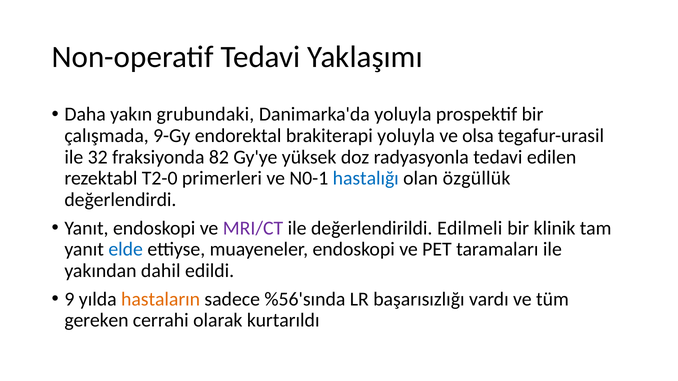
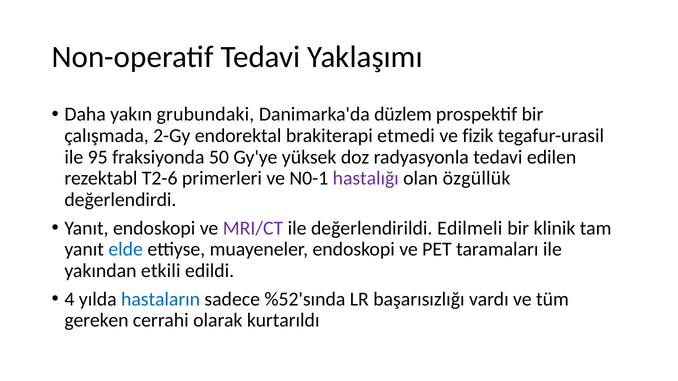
Danimarka'da yoluyla: yoluyla -> düzlem
9-Gy: 9-Gy -> 2-Gy
brakiterapi yoluyla: yoluyla -> etmedi
olsa: olsa -> fizik
32: 32 -> 95
82: 82 -> 50
T2-0: T2-0 -> T2-6
hastalığı colour: blue -> purple
dahil: dahil -> etkili
9: 9 -> 4
hastaların colour: orange -> blue
%56'sında: %56'sında -> %52'sında
